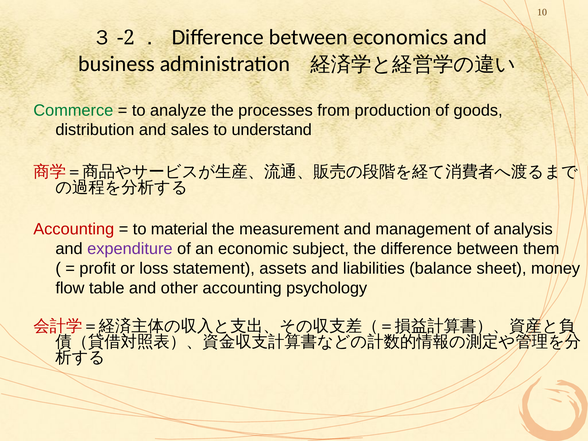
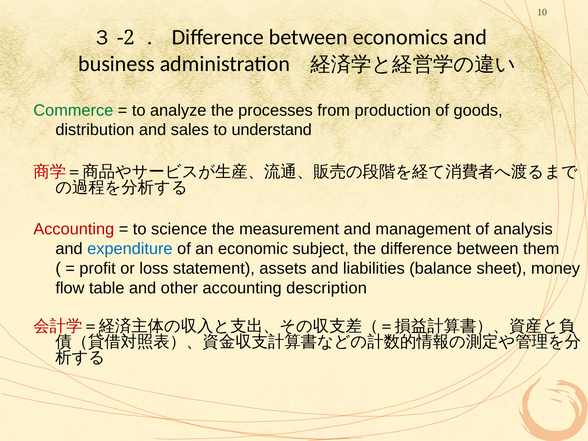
material: material -> science
expenditure colour: purple -> blue
psychology: psychology -> description
